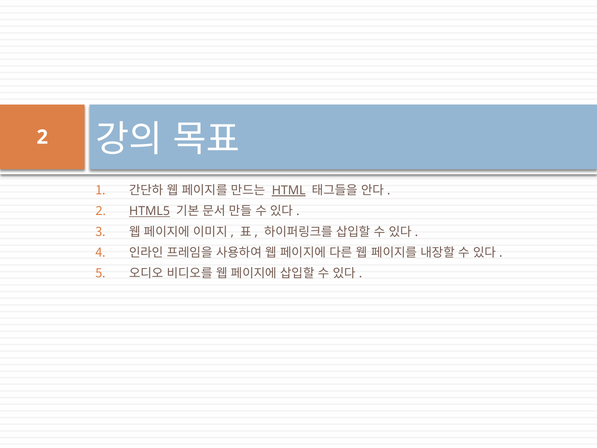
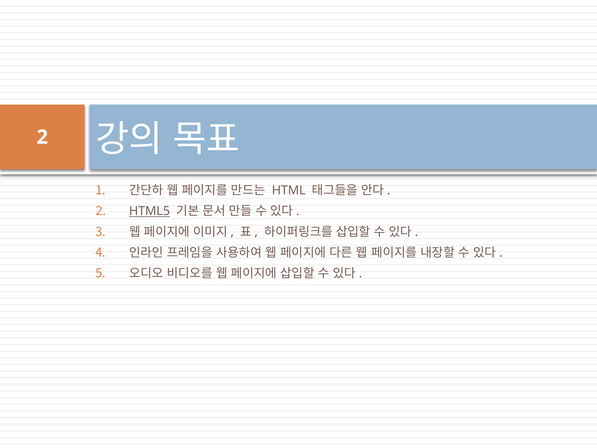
HTML underline: present -> none
